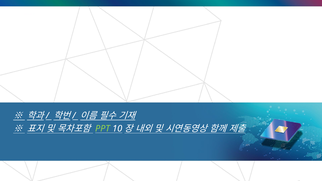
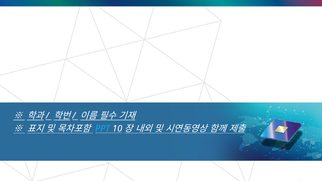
PPT colour: light green -> light blue
